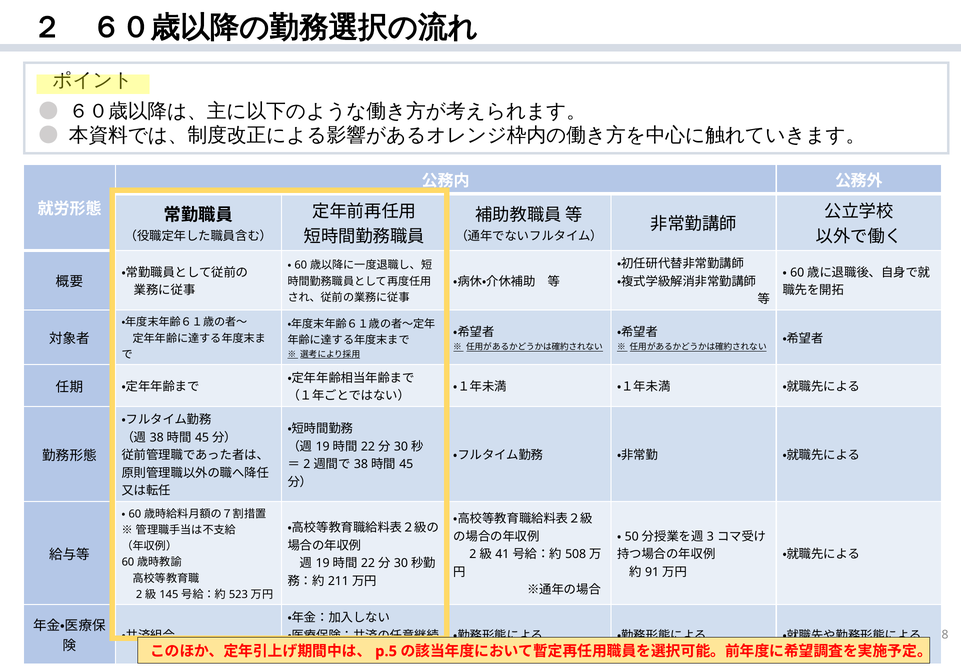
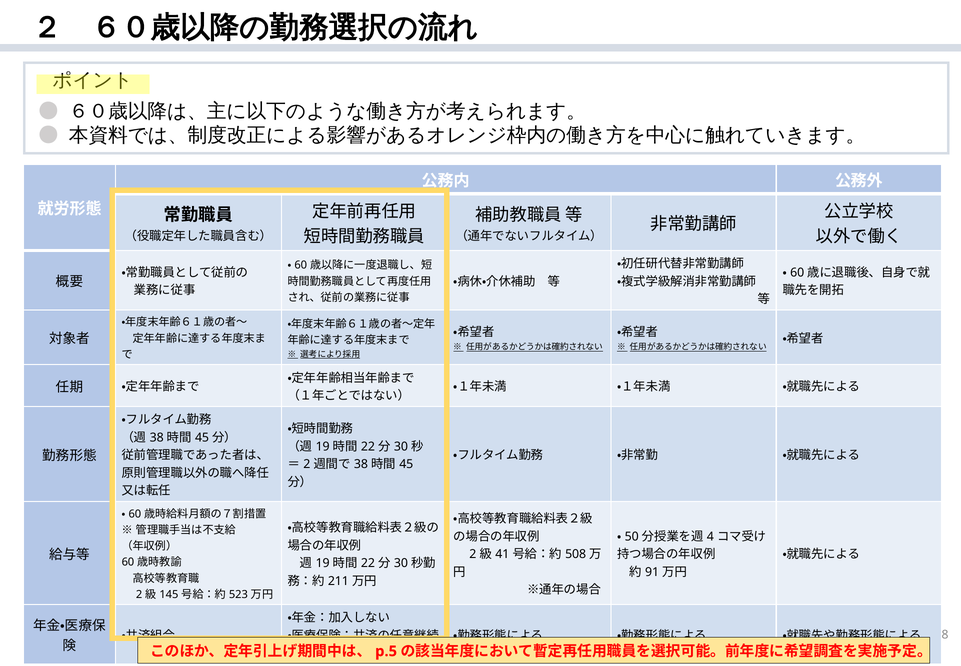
3: 3 -> 4
